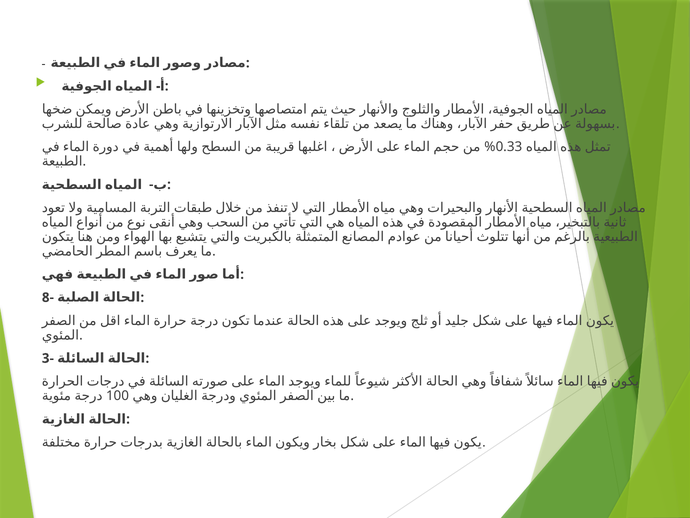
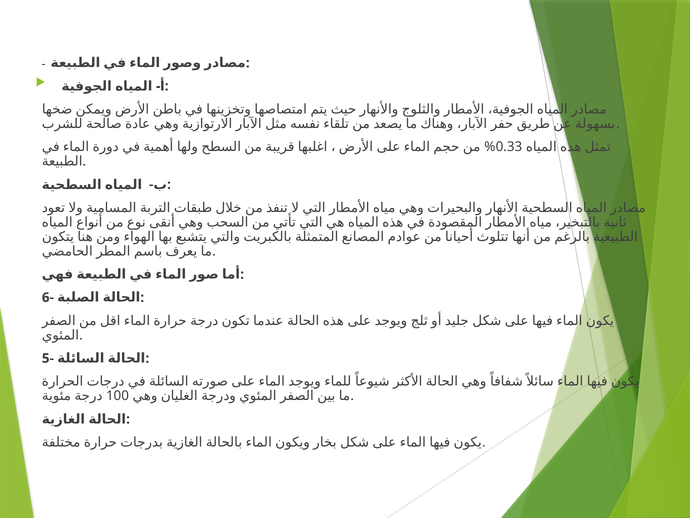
8-: 8- -> 6-
3-: 3- -> 5-
